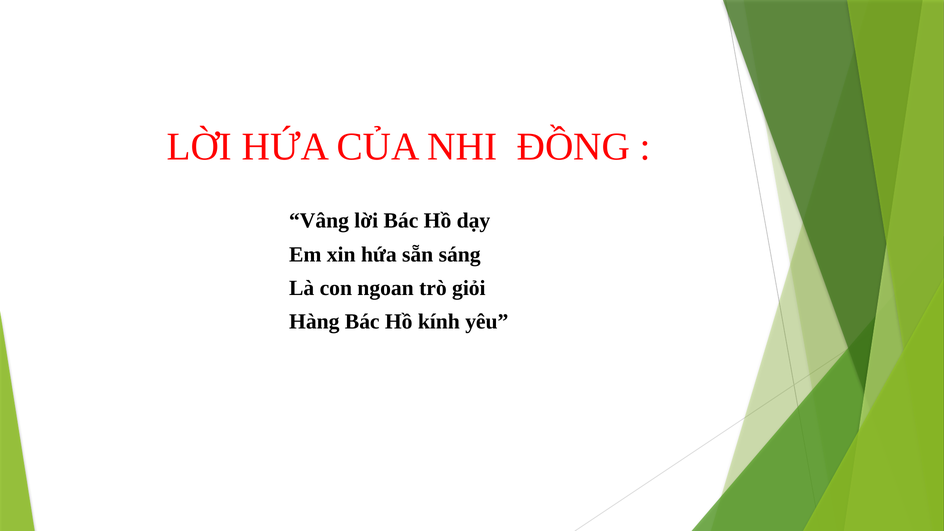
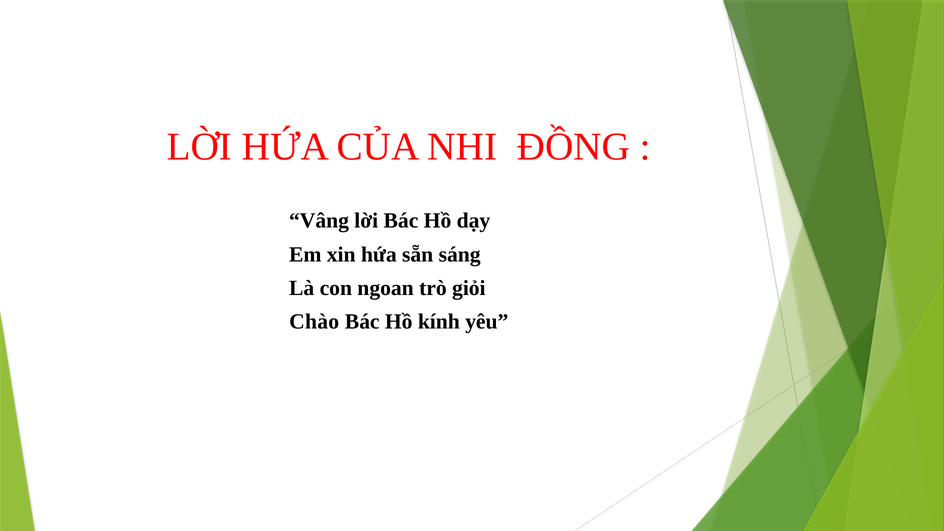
Hàng: Hàng -> Chào
